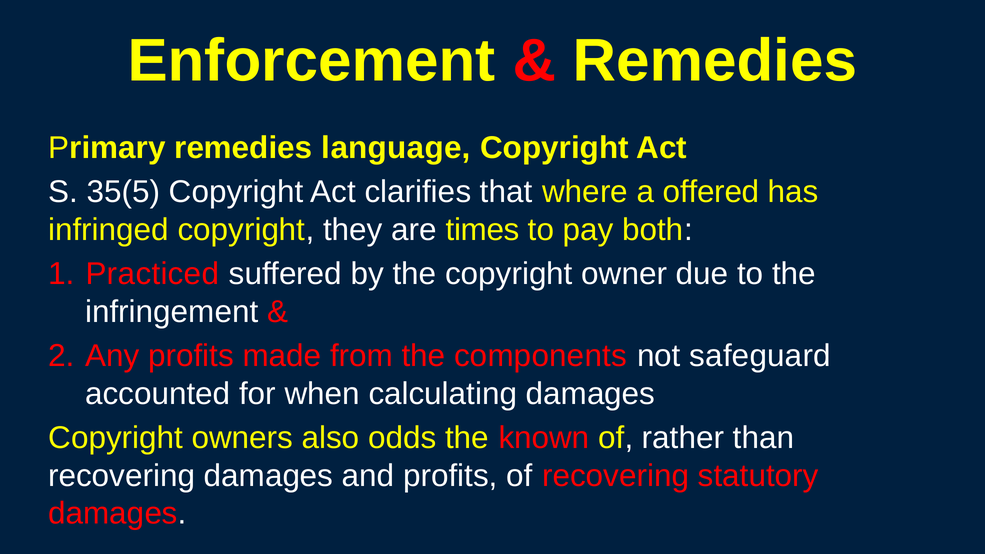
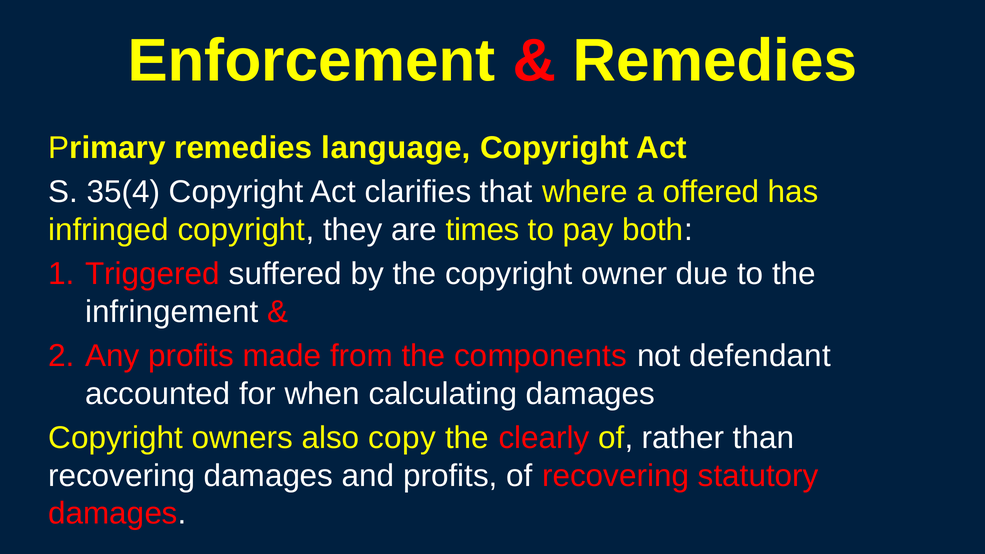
35(5: 35(5 -> 35(4
Practiced: Practiced -> Triggered
safeguard: safeguard -> defendant
odds: odds -> copy
known: known -> clearly
